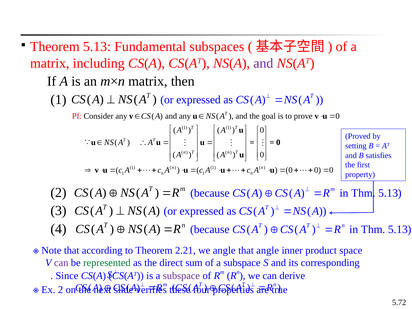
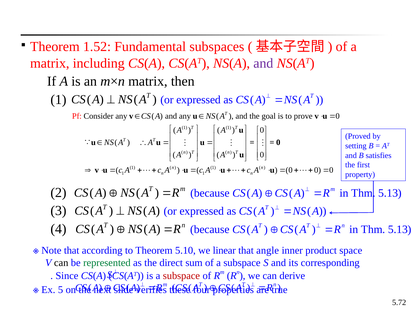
Theorem 5.13: 5.13 -> 1.52
2.21: 2.21 -> 5.10
we angle: angle -> linear
can at (61, 263) colour: purple -> black
subspace at (181, 276) colour: purple -> red
2 at (61, 290): 2 -> 5
